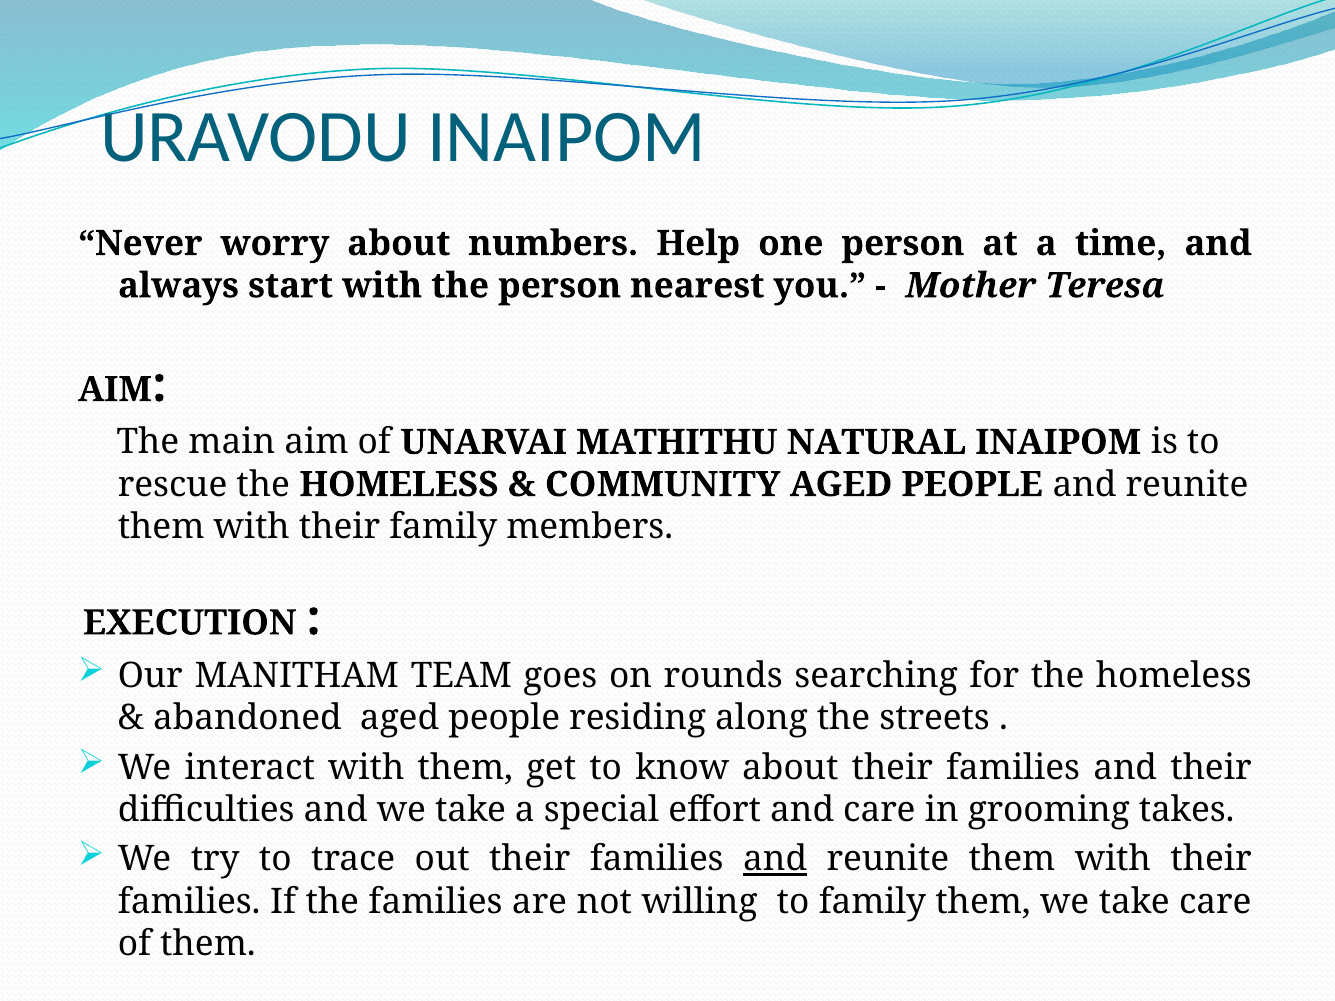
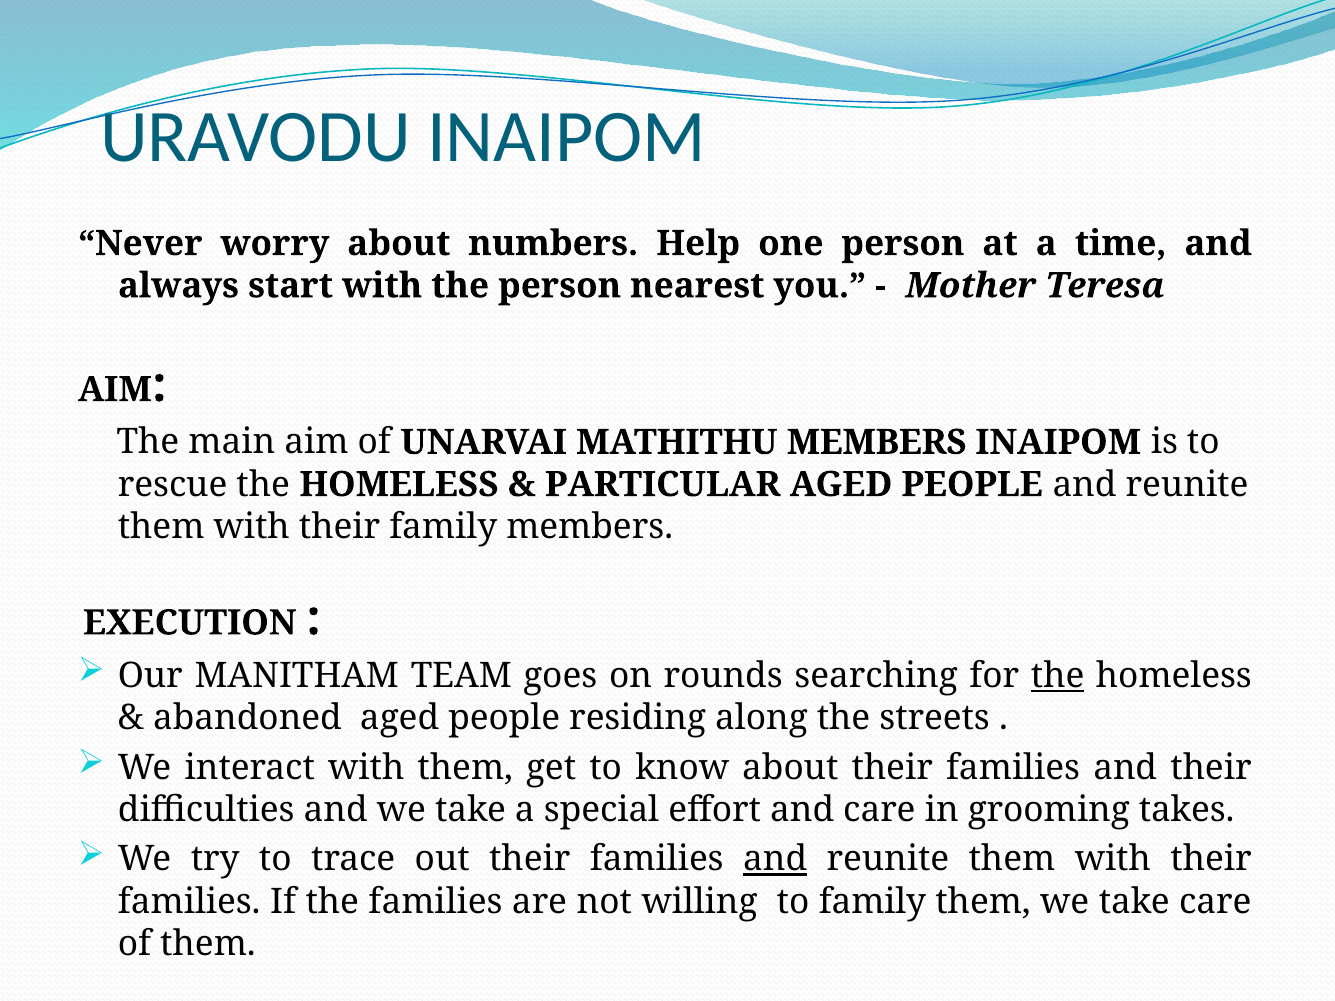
MATHITHU NATURAL: NATURAL -> MEMBERS
COMMUNITY: COMMUNITY -> PARTICULAR
the at (1058, 676) underline: none -> present
